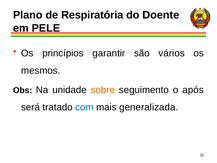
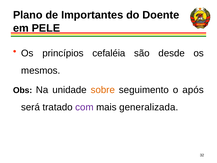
Respiratória: Respiratória -> Importantes
garantir: garantir -> cefaléia
vários: vários -> desde
com colour: blue -> purple
